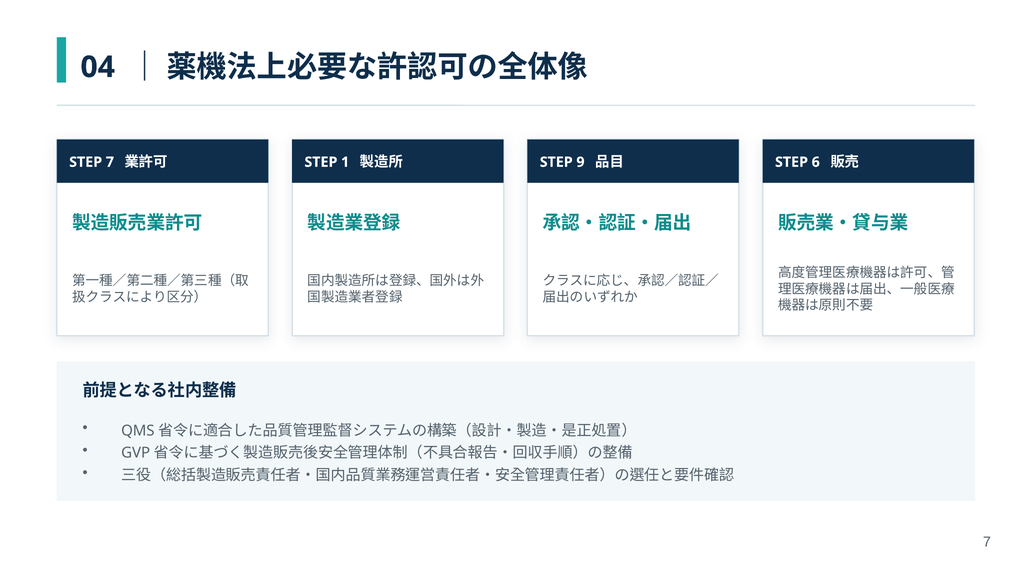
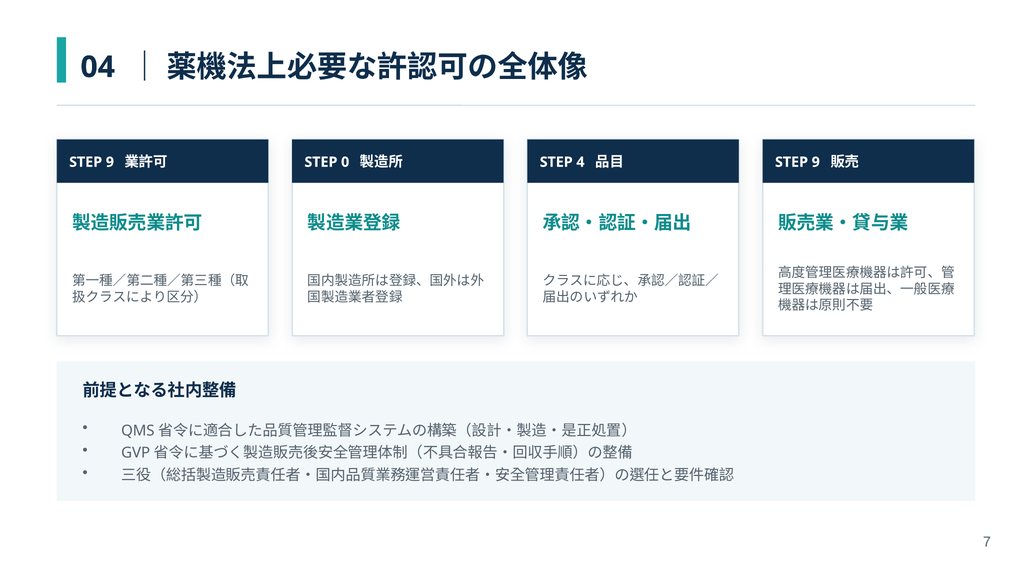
7 at (110, 162): 7 -> 9
1: 1 -> 0
9: 9 -> 4
6 at (816, 162): 6 -> 9
